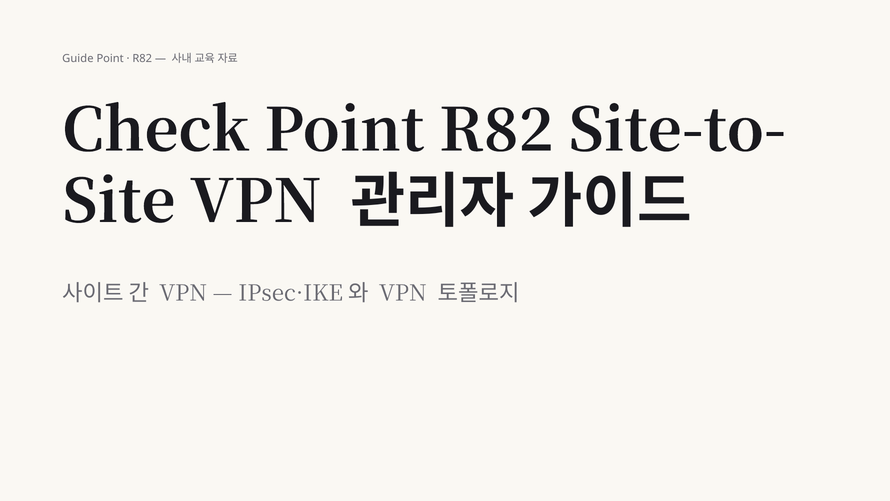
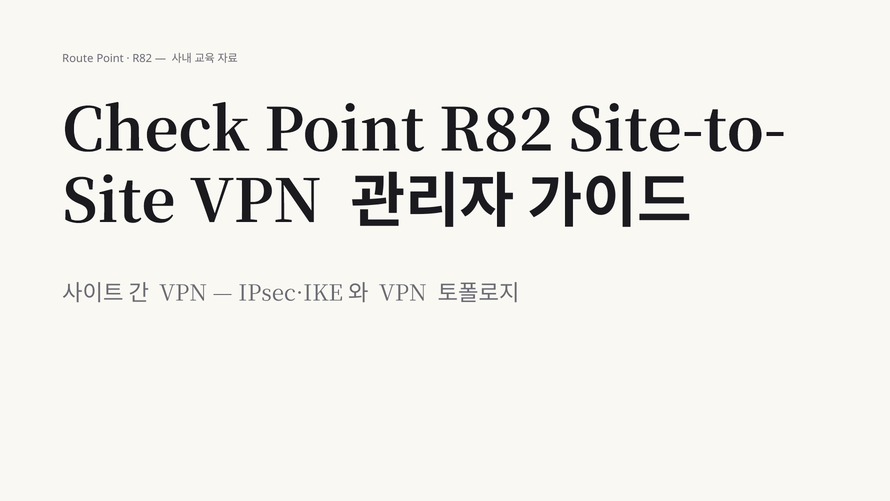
Guide: Guide -> Route
